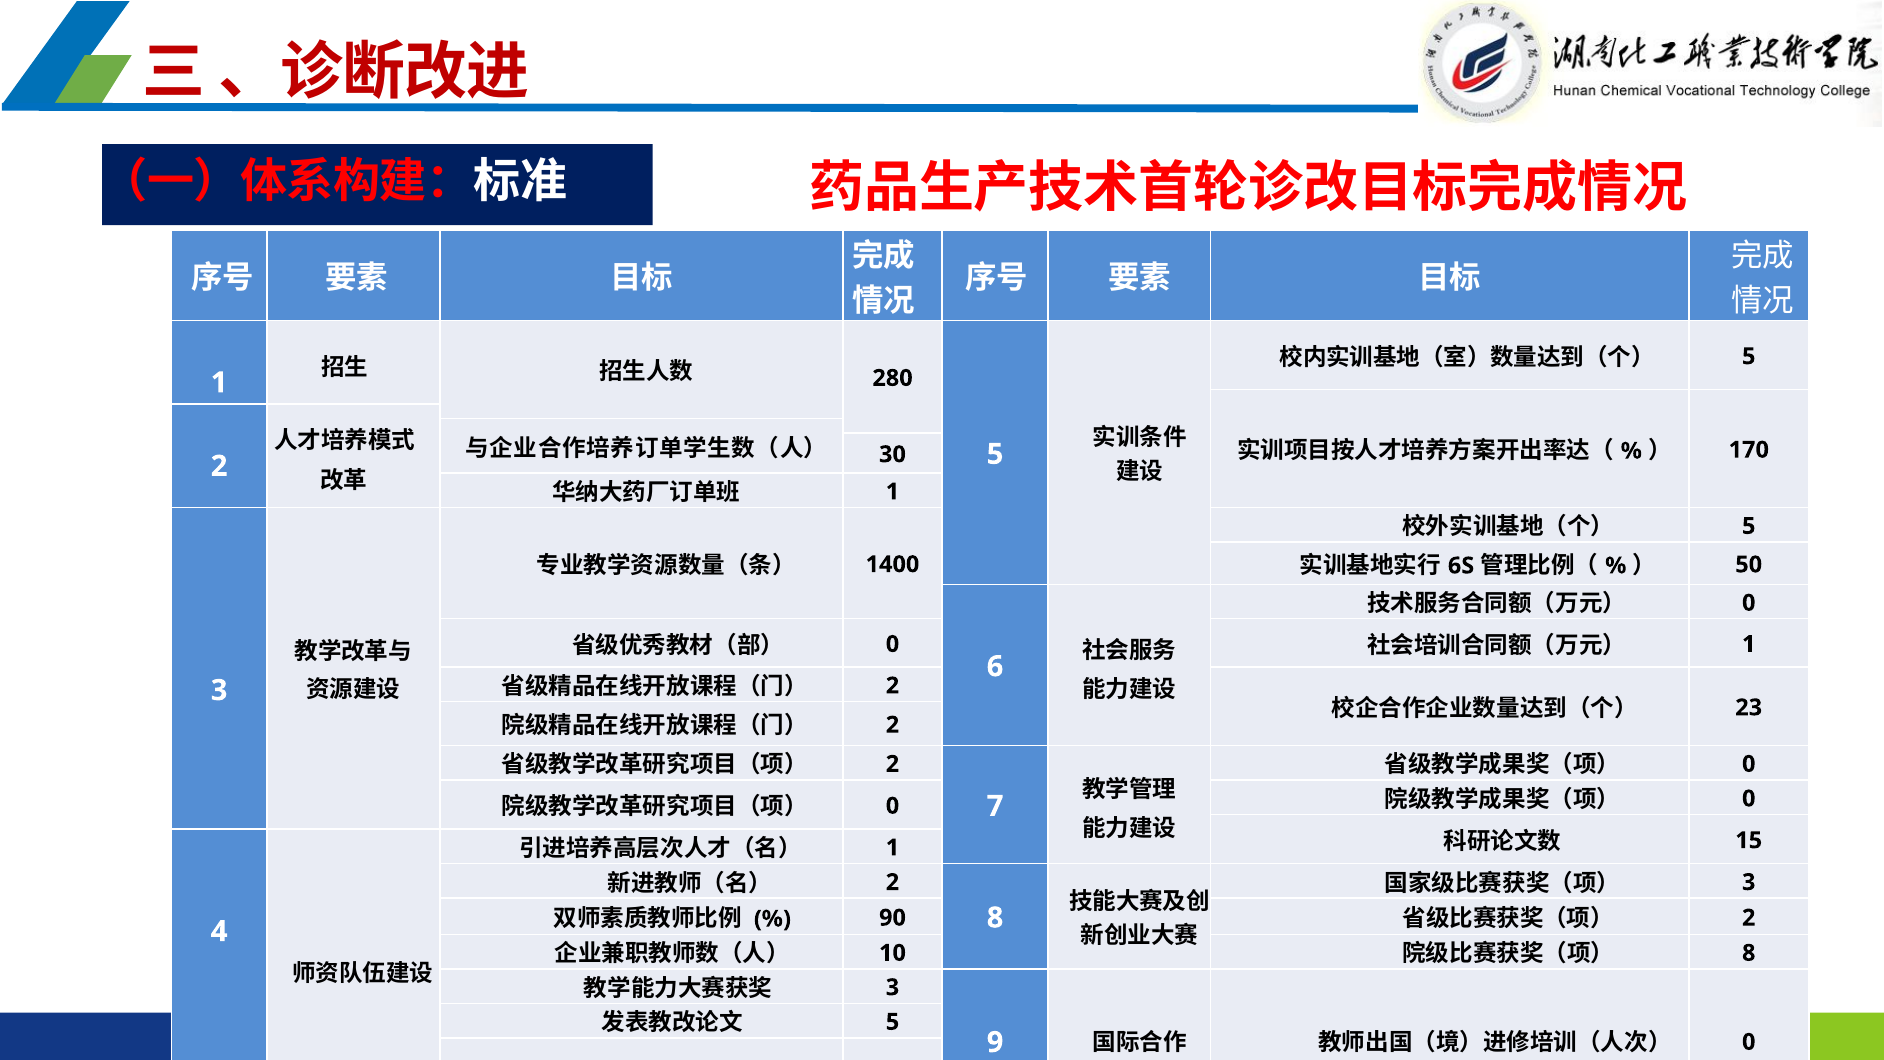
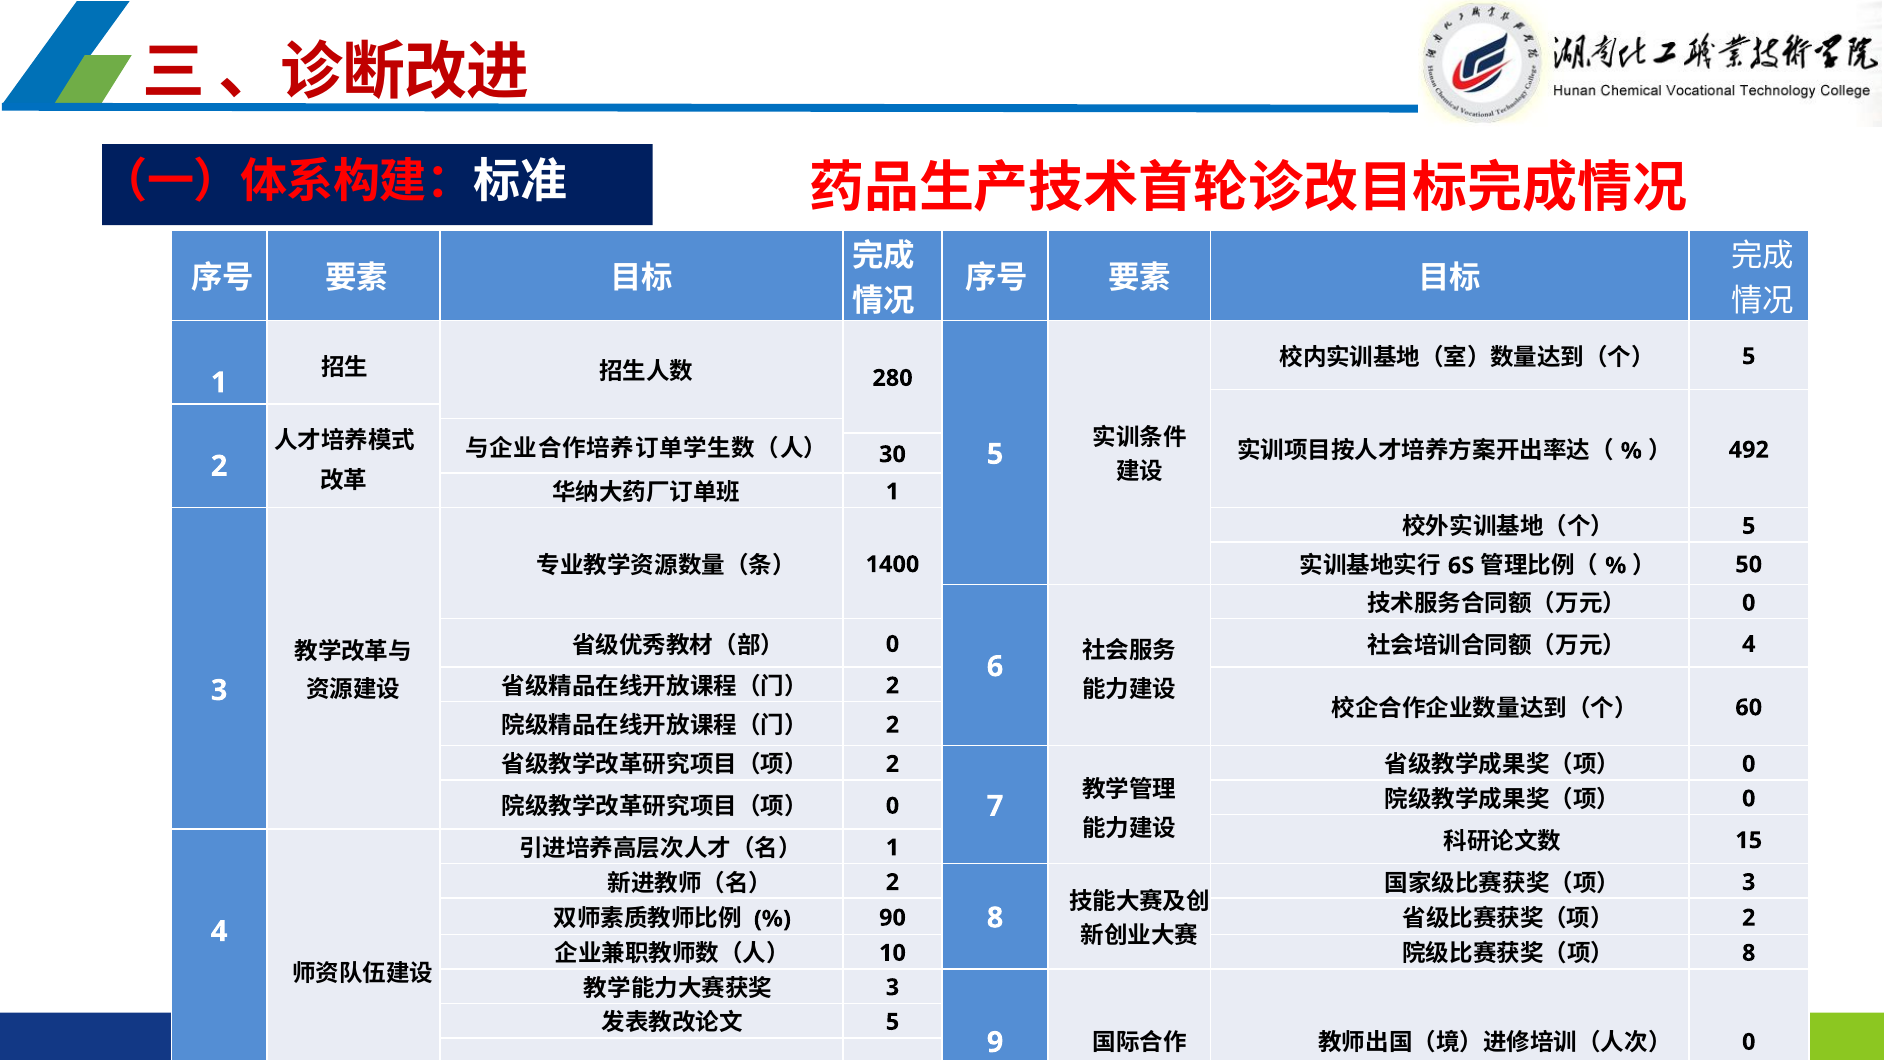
170: 170 -> 492
1 at (1749, 644): 1 -> 4
23: 23 -> 60
